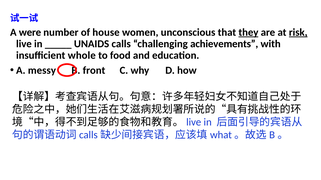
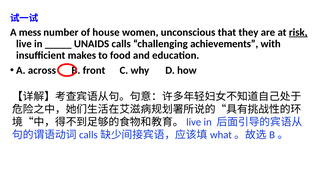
were: were -> mess
they underline: present -> none
whole: whole -> makes
messy: messy -> across
